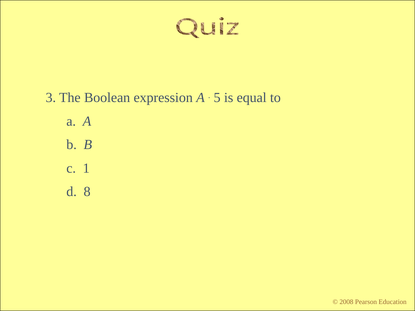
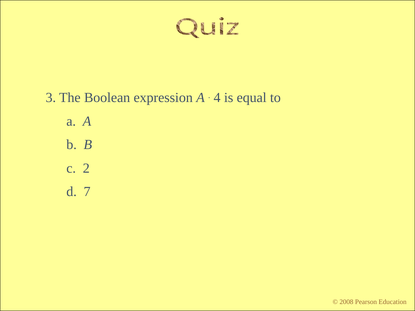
5: 5 -> 4
1: 1 -> 2
8: 8 -> 7
